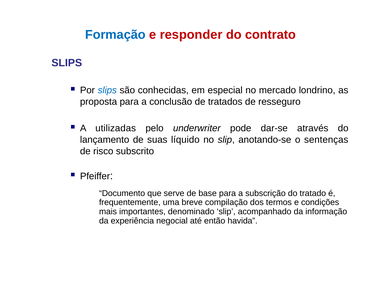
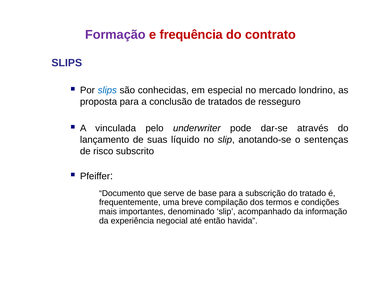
Formação colour: blue -> purple
responder: responder -> frequência
utilizadas: utilizadas -> vinculada
